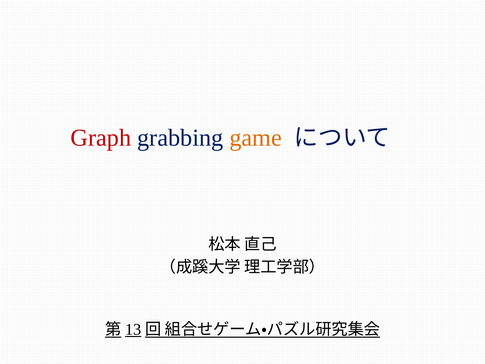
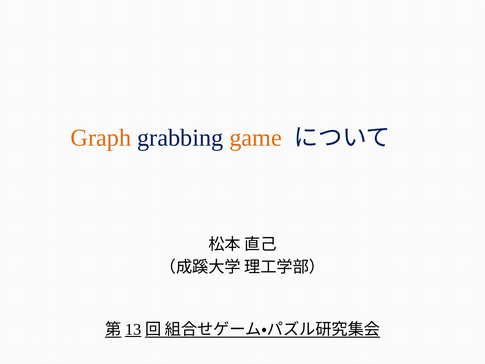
Graph colour: red -> orange
